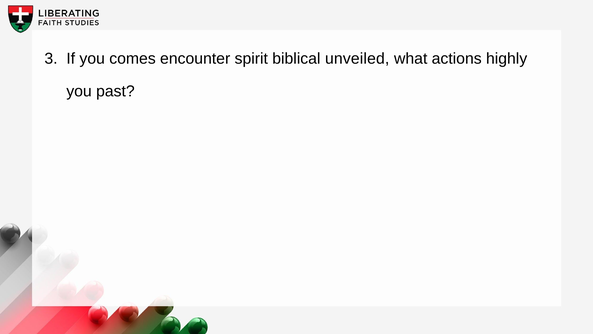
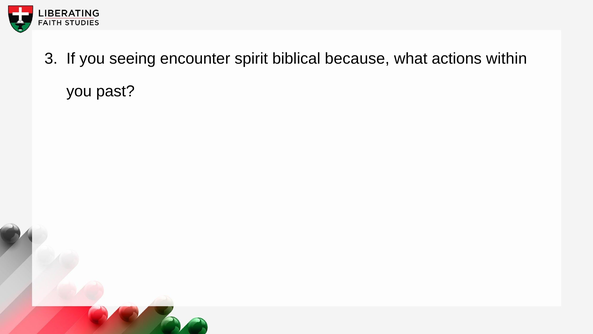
comes: comes -> seeing
unveiled: unveiled -> because
highly: highly -> within
